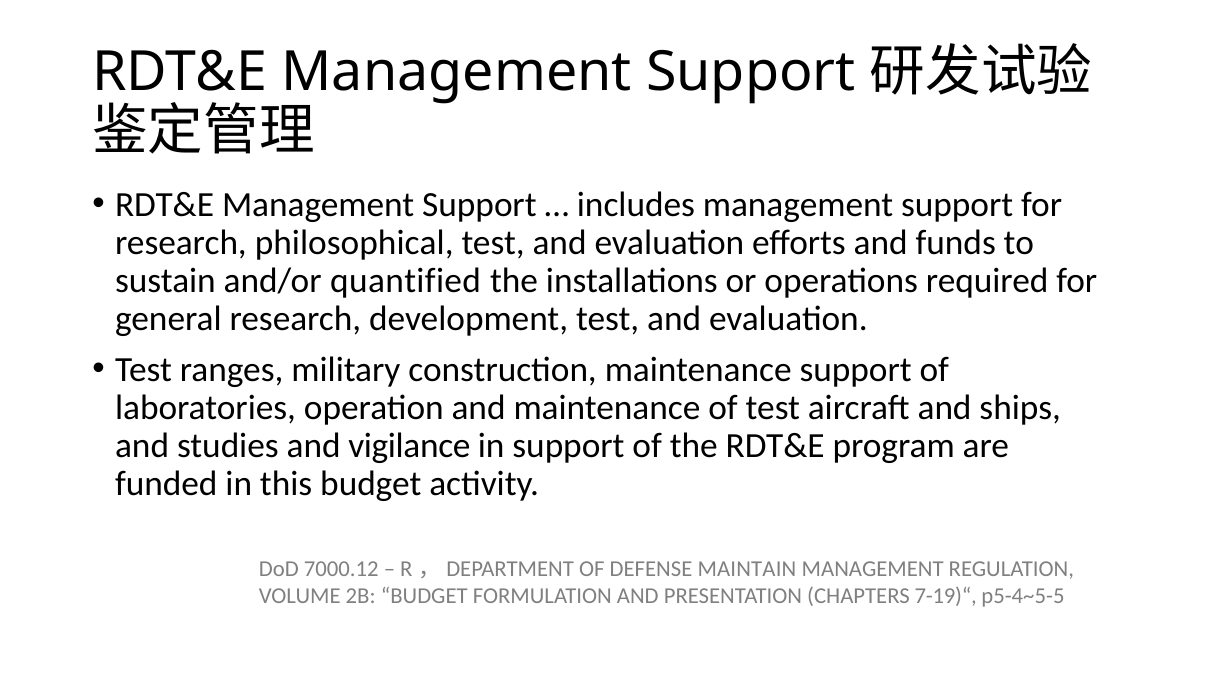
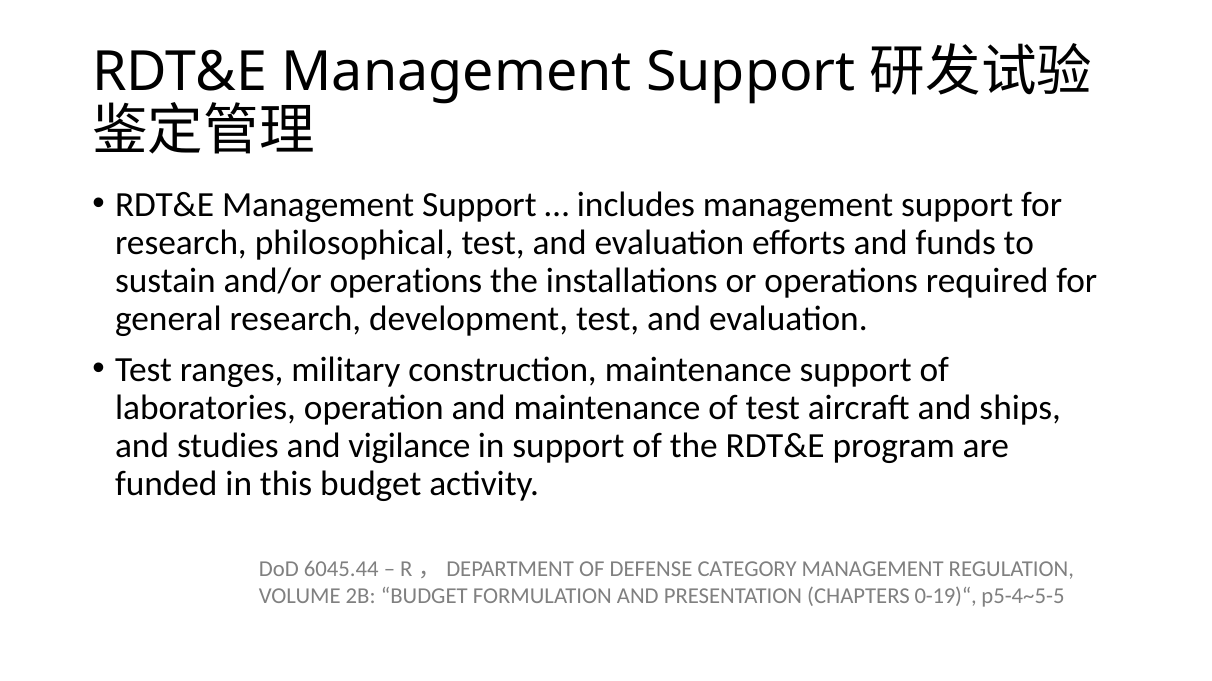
and/or quantified: quantified -> operations
7000.12: 7000.12 -> 6045.44
MAINTAIN: MAINTAIN -> CATEGORY
7-19)“: 7-19)“ -> 0-19)“
